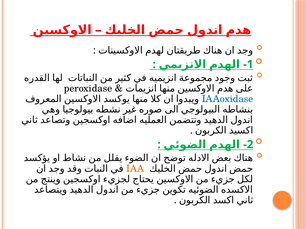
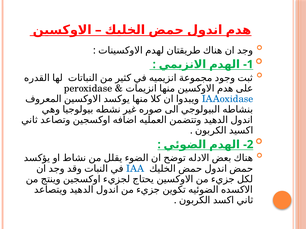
IAA colour: orange -> blue
